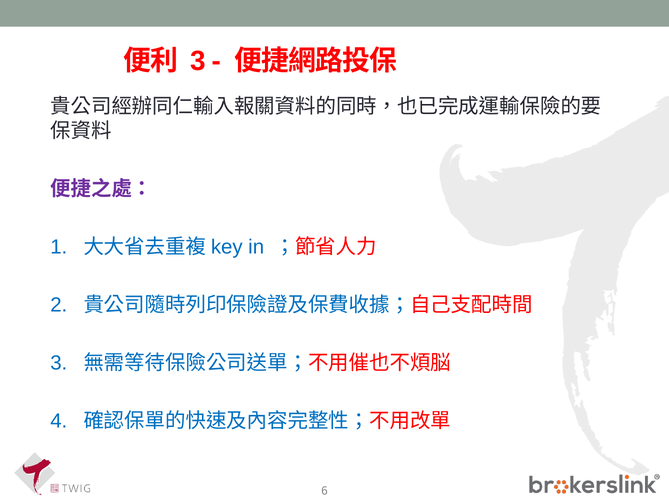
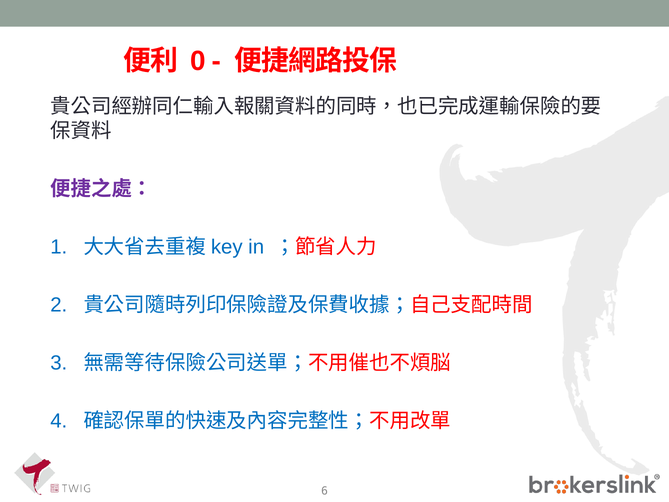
3 at (198, 61): 3 -> 0
